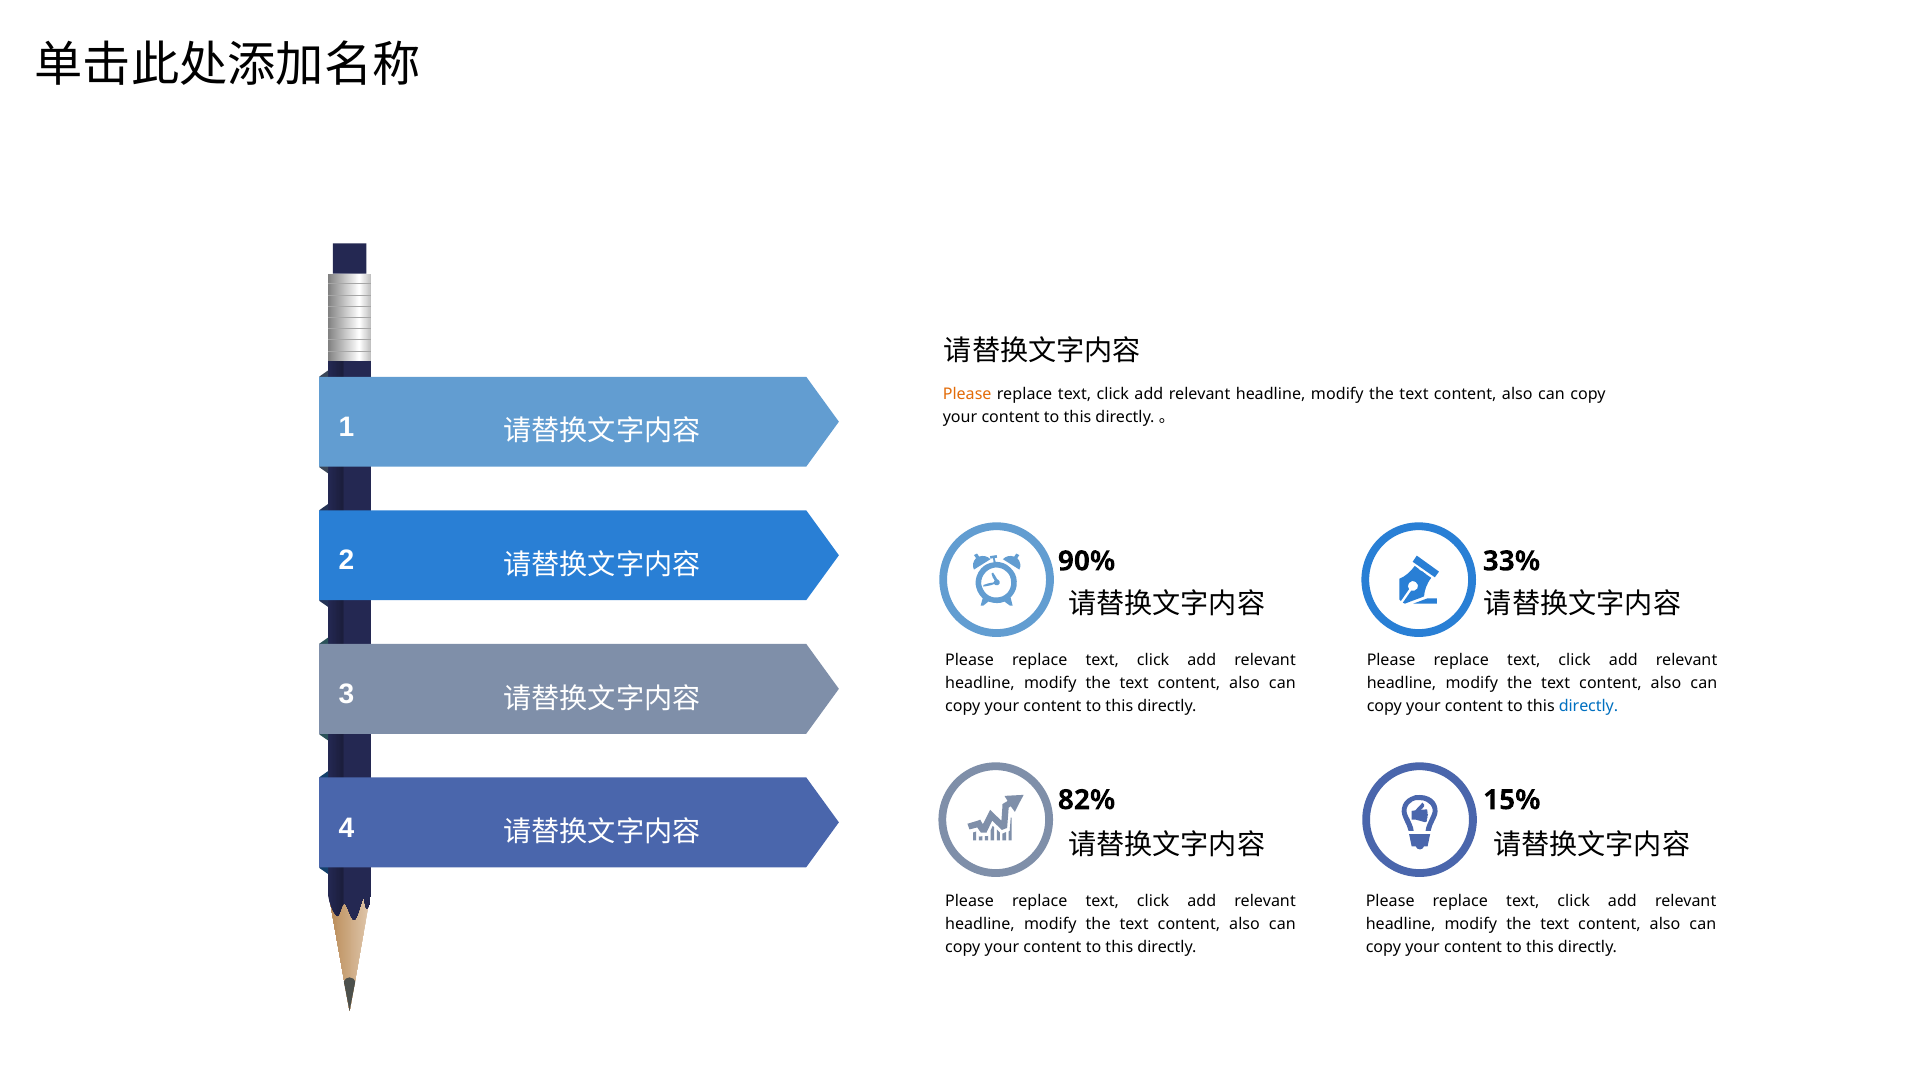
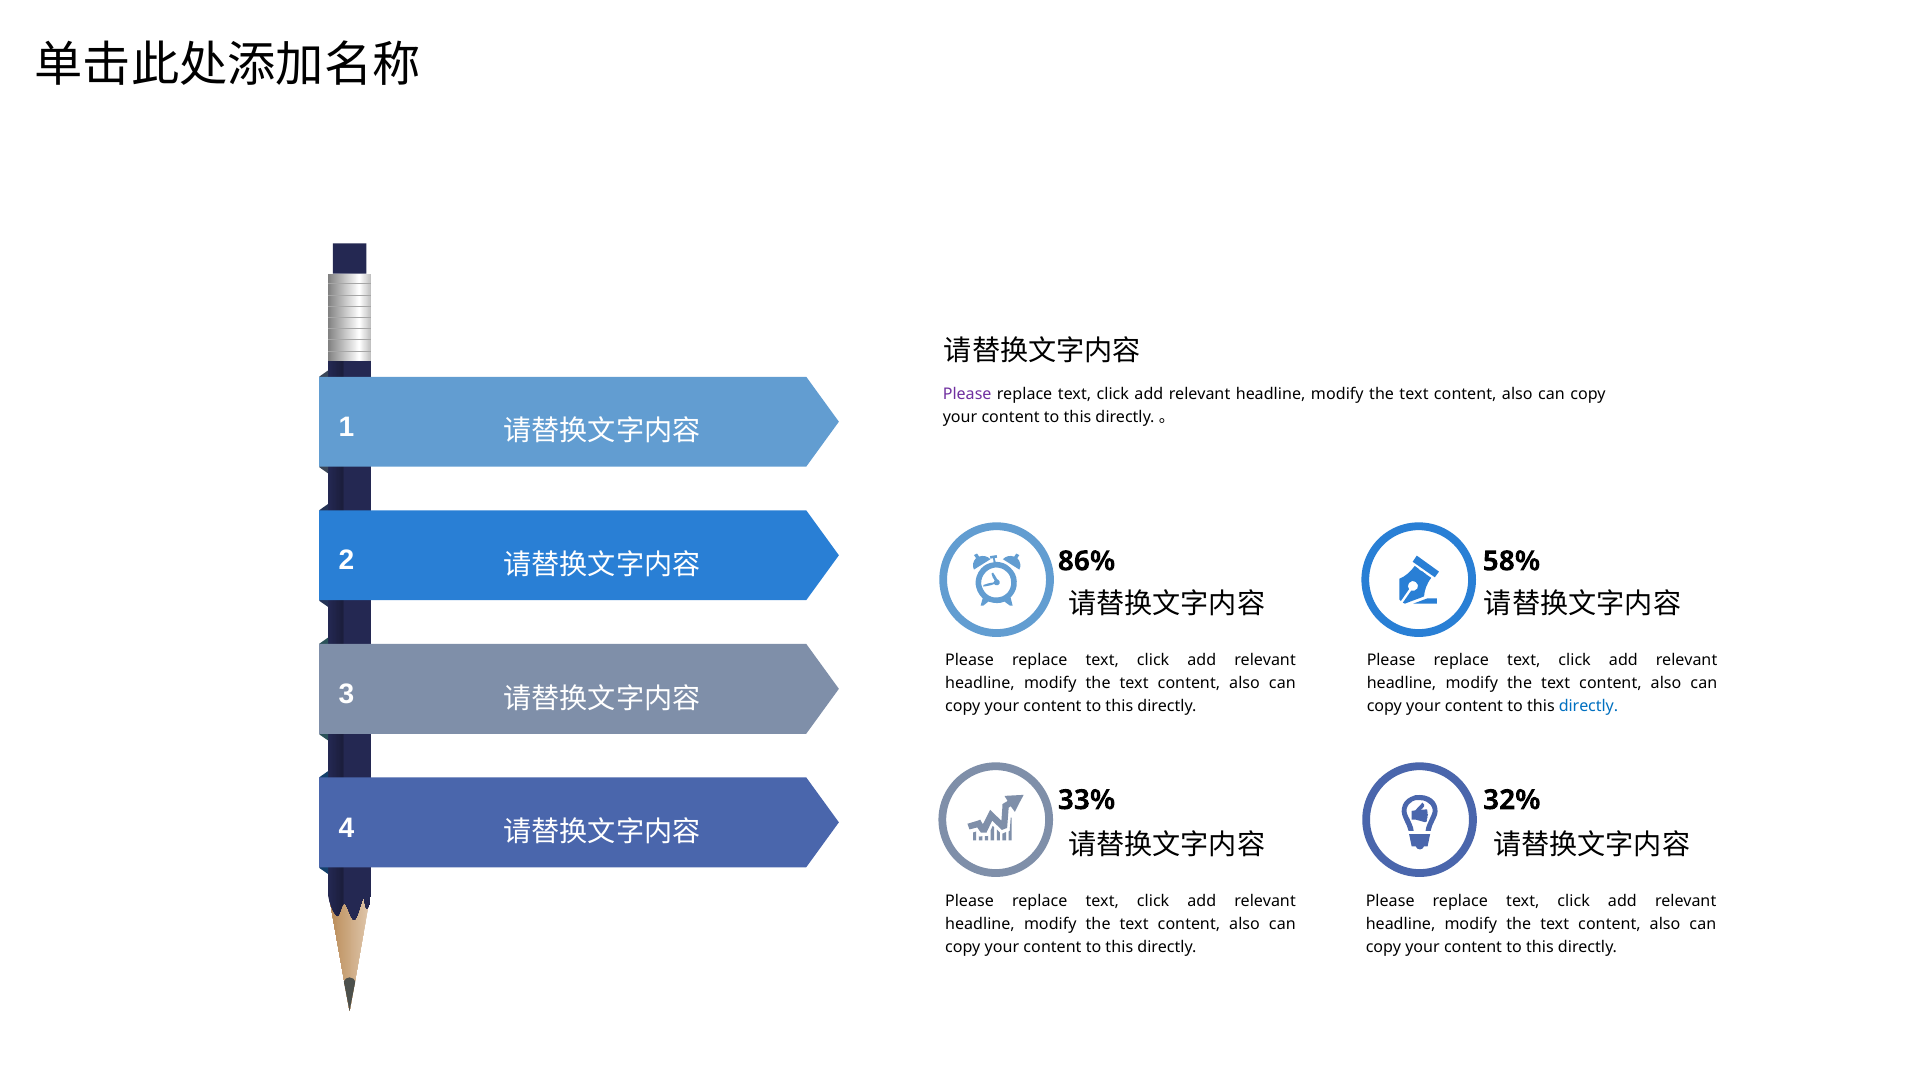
Please at (967, 394) colour: orange -> purple
90%: 90% -> 86%
33%: 33% -> 58%
82%: 82% -> 33%
15%: 15% -> 32%
